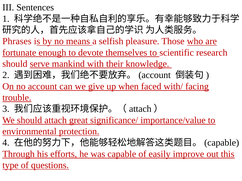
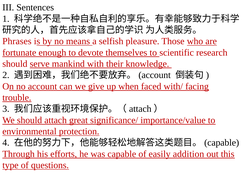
improve: improve -> addition
